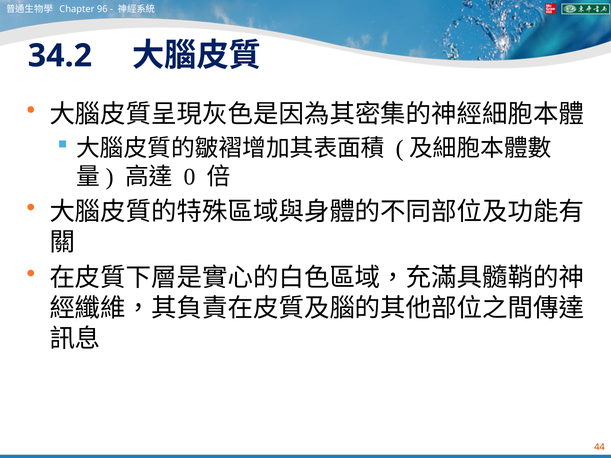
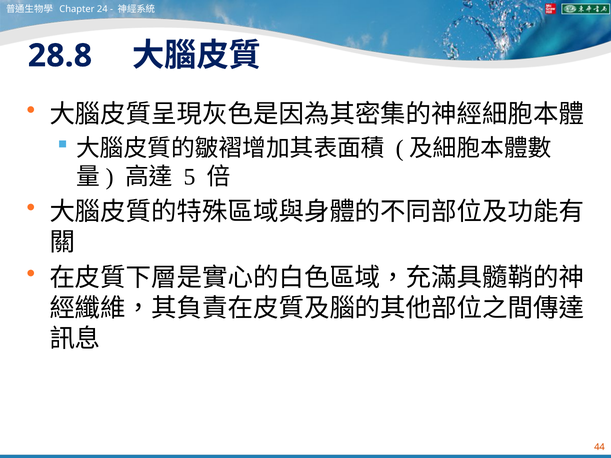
96: 96 -> 24
34.2: 34.2 -> 28.8
0: 0 -> 5
